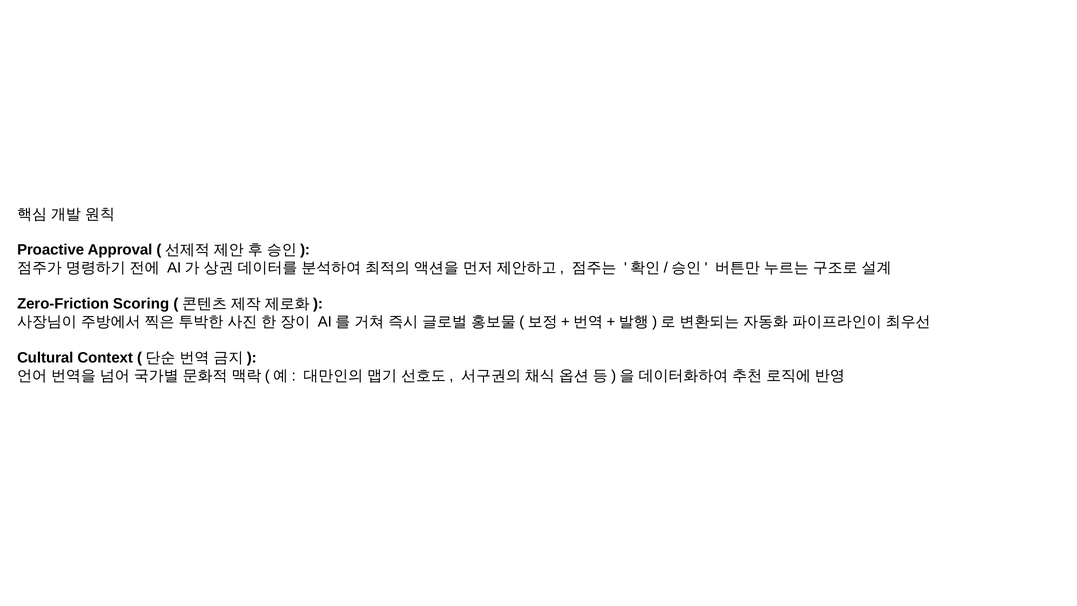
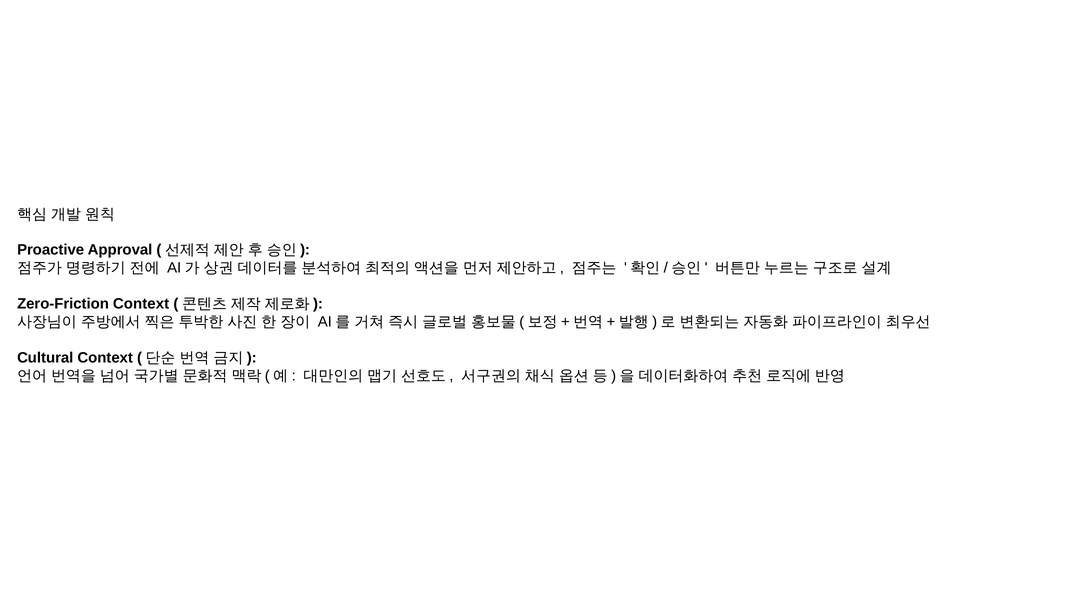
Zero-Friction Scoring: Scoring -> Context
